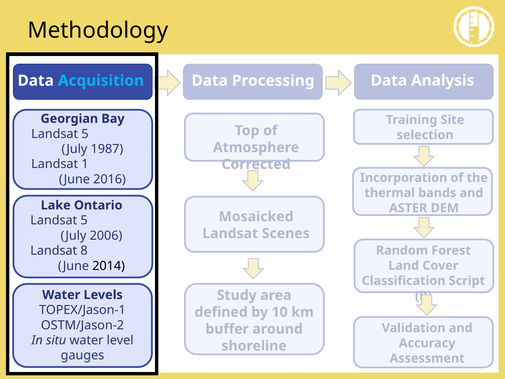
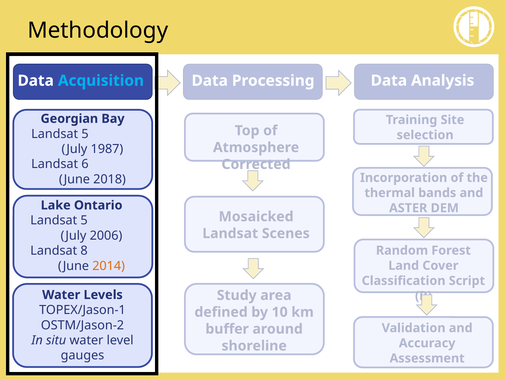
1: 1 -> 6
2016: 2016 -> 2018
2014 colour: black -> orange
